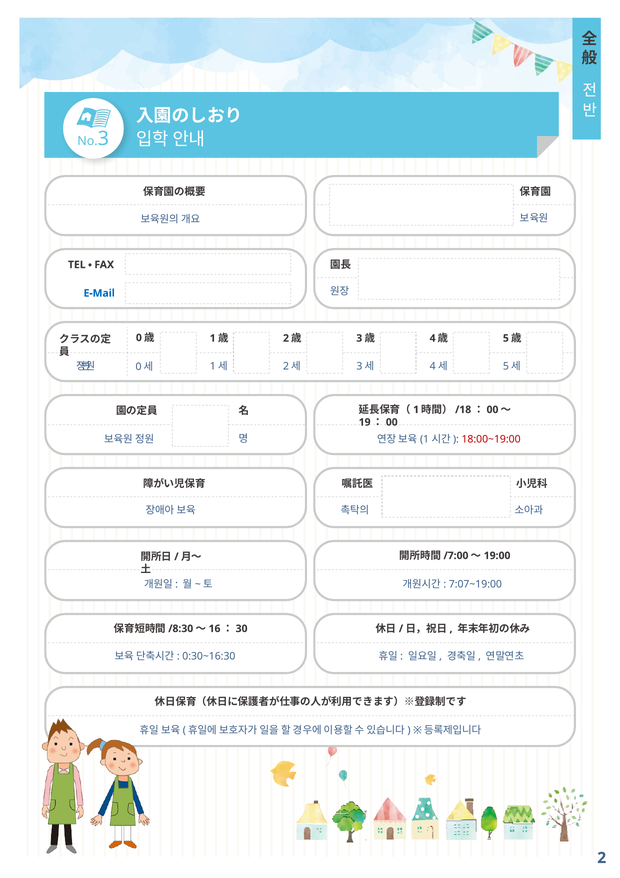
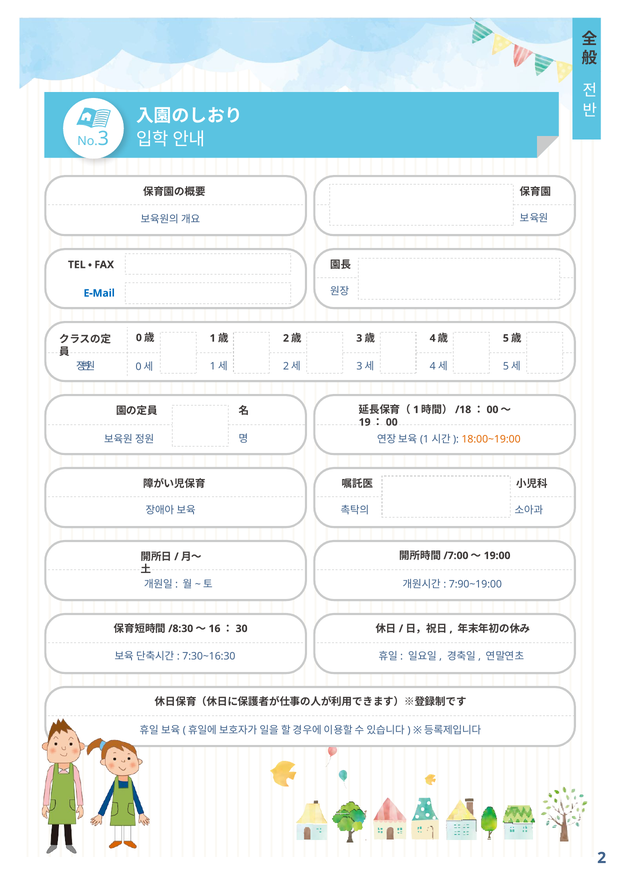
18:00~19:00 colour: red -> orange
7:07~19:00: 7:07~19:00 -> 7:90~19:00
0:30~16:30: 0:30~16:30 -> 7:30~16:30
